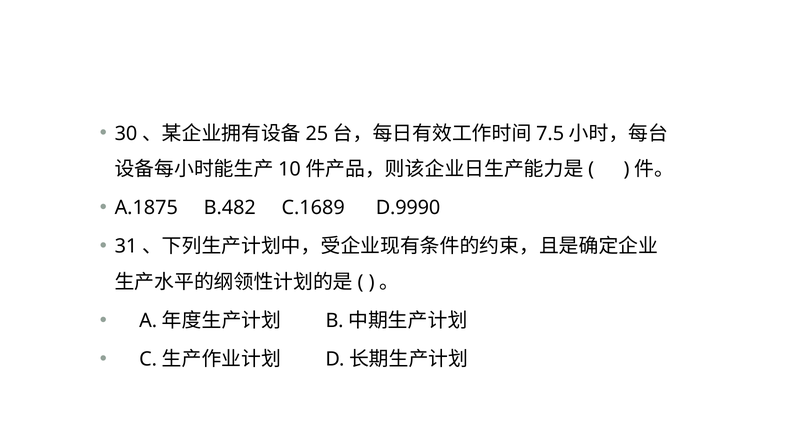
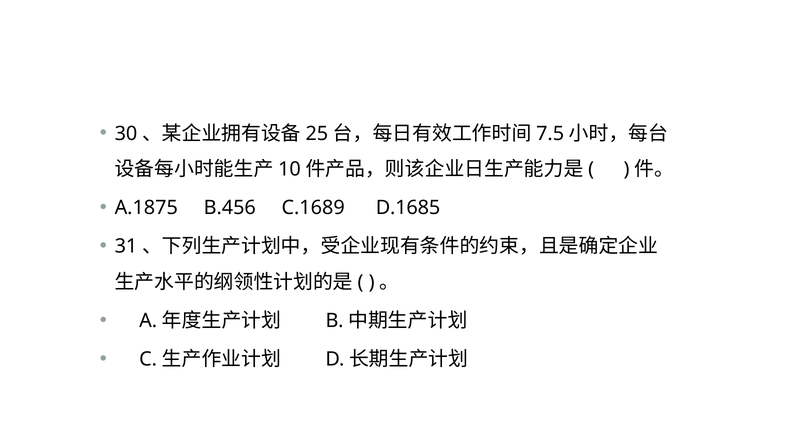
B.482: B.482 -> B.456
D.9990: D.9990 -> D.1685
